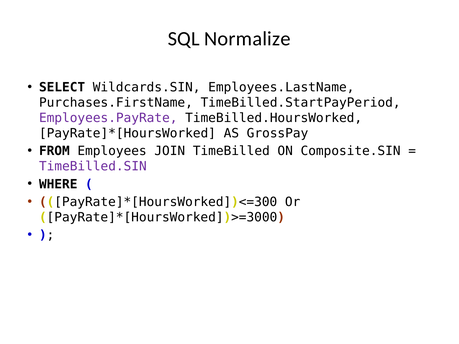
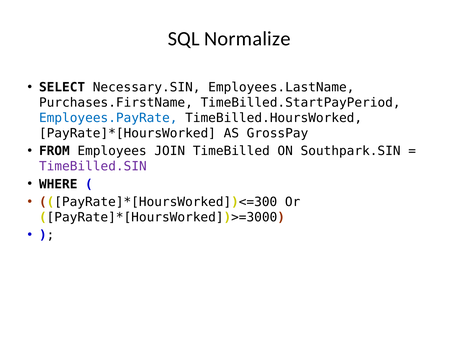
Wildcards.SIN: Wildcards.SIN -> Necessary.SIN
Employees.PayRate colour: purple -> blue
Composite.SIN: Composite.SIN -> Southpark.SIN
